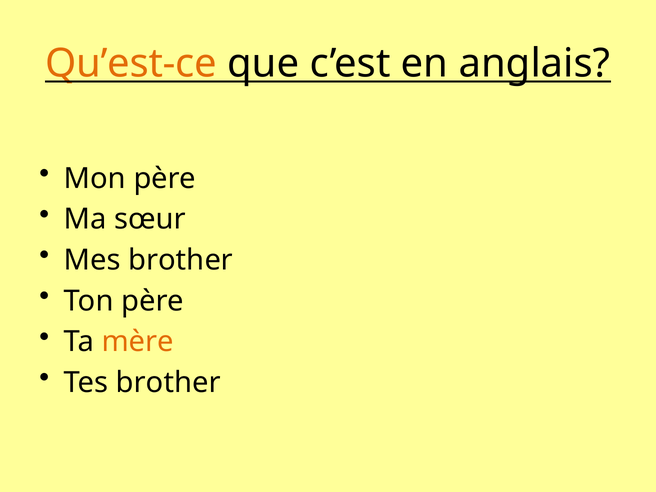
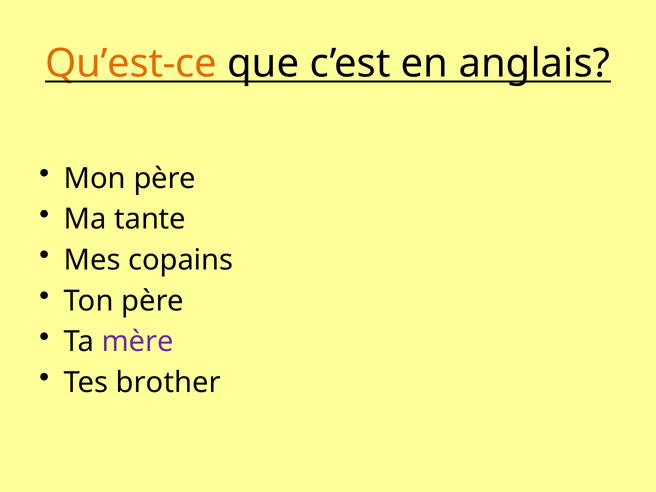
sœur: sœur -> tante
Mes brother: brother -> copains
mère colour: orange -> purple
